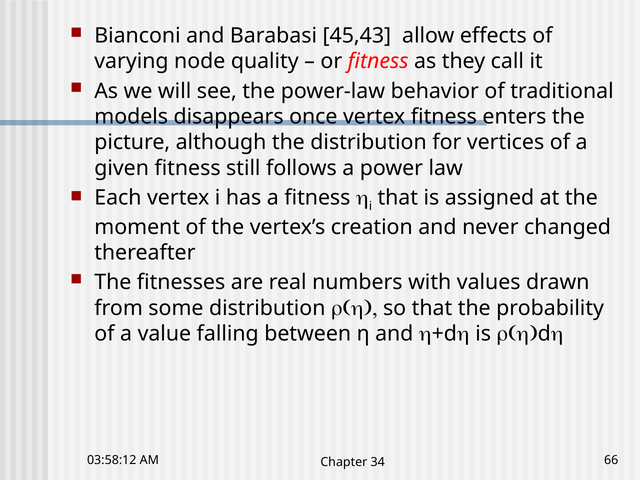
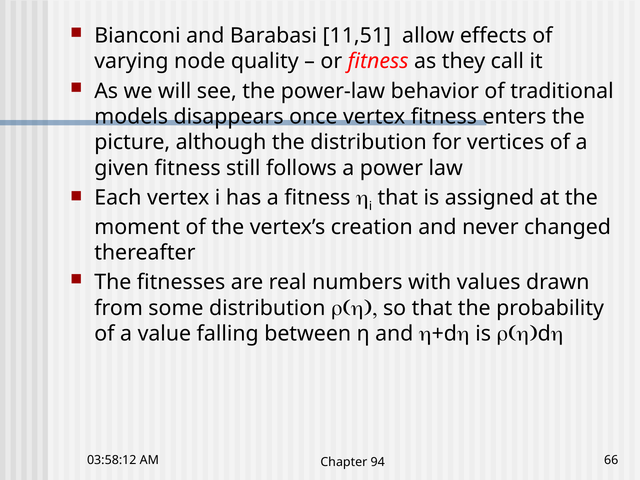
45,43: 45,43 -> 11,51
34: 34 -> 94
